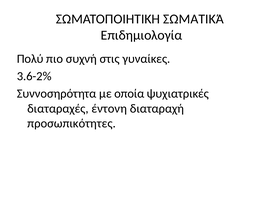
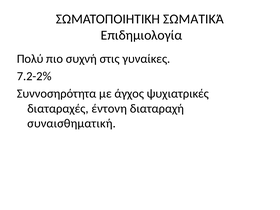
3.6-2%: 3.6-2% -> 7.2-2%
οποία: οποία -> άγχος
προσωπικότητες: προσωπικότητες -> συναισθηματική
